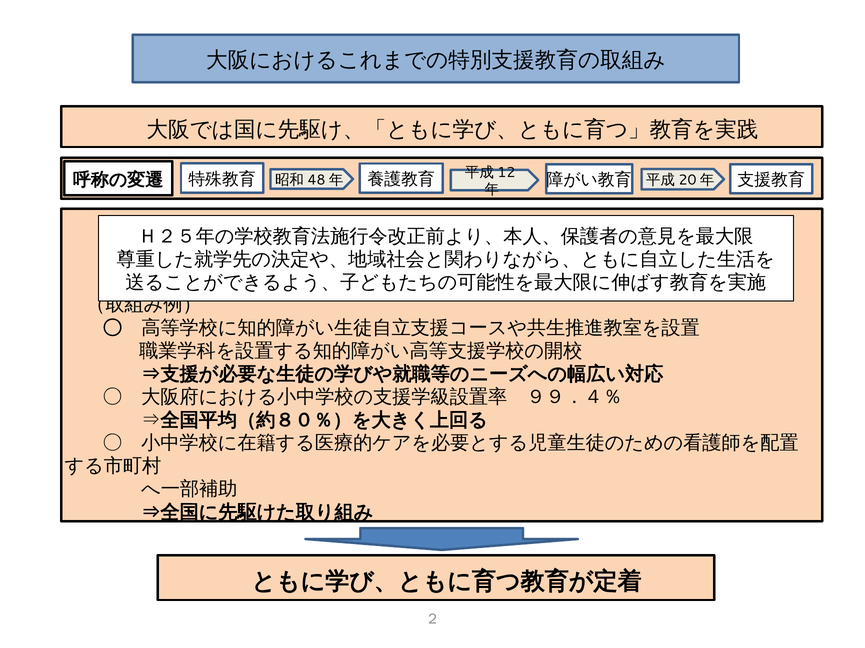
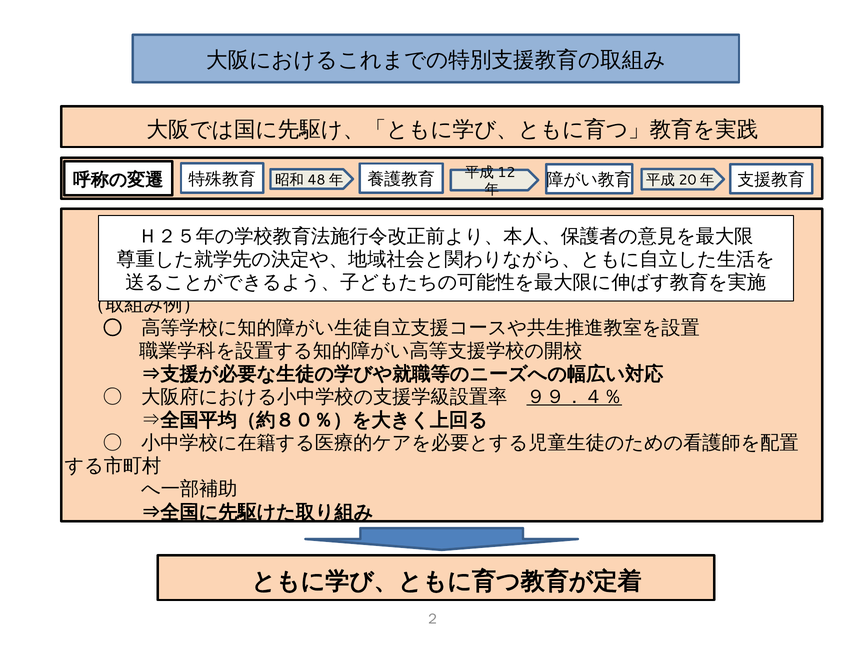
９９．４％ underline: none -> present
